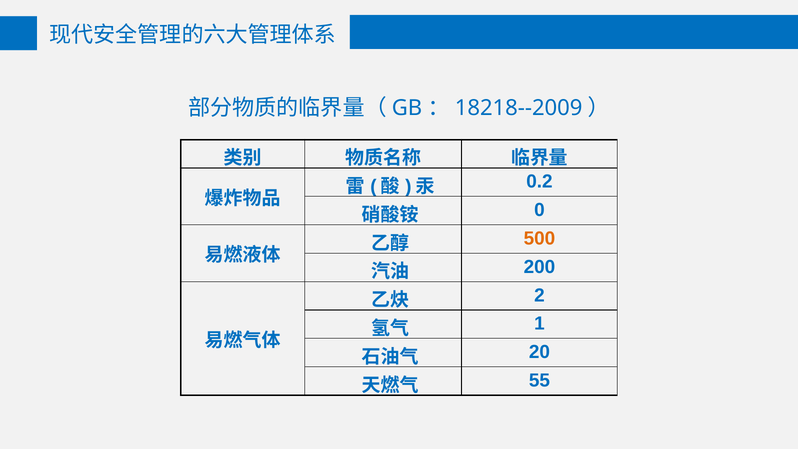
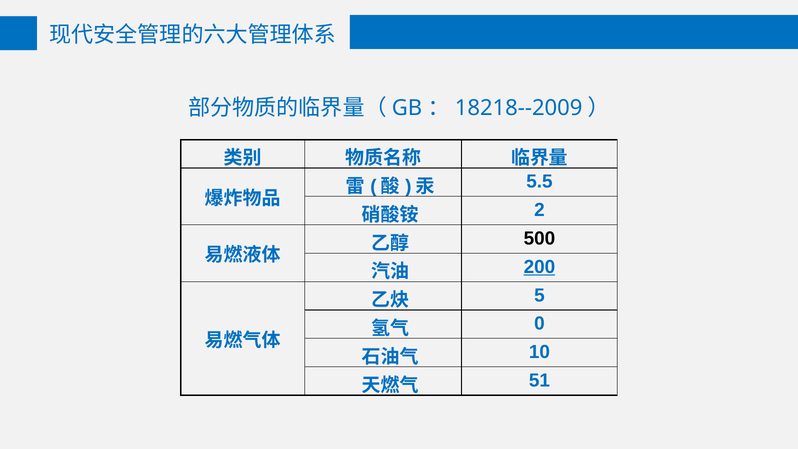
0.2: 0.2 -> 5.5
0: 0 -> 2
500 colour: orange -> black
200 underline: none -> present
2: 2 -> 5
1: 1 -> 0
20: 20 -> 10
55: 55 -> 51
